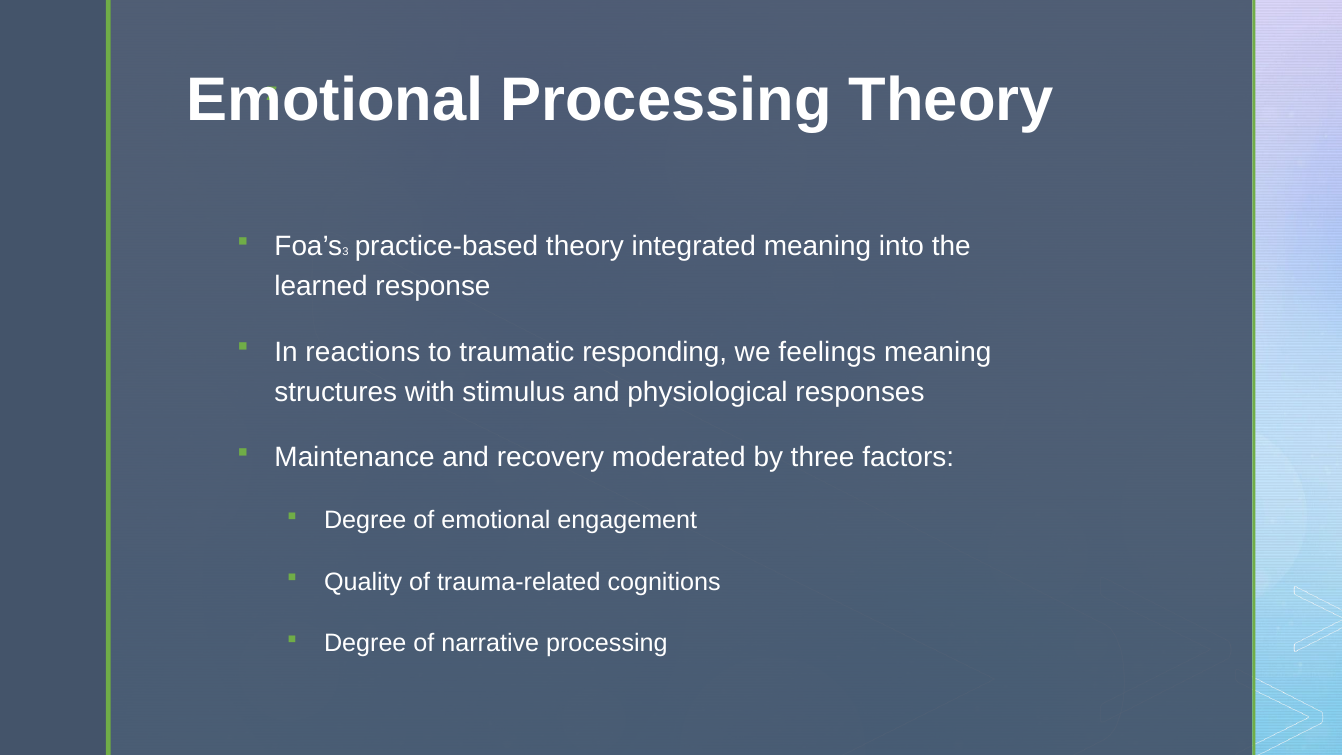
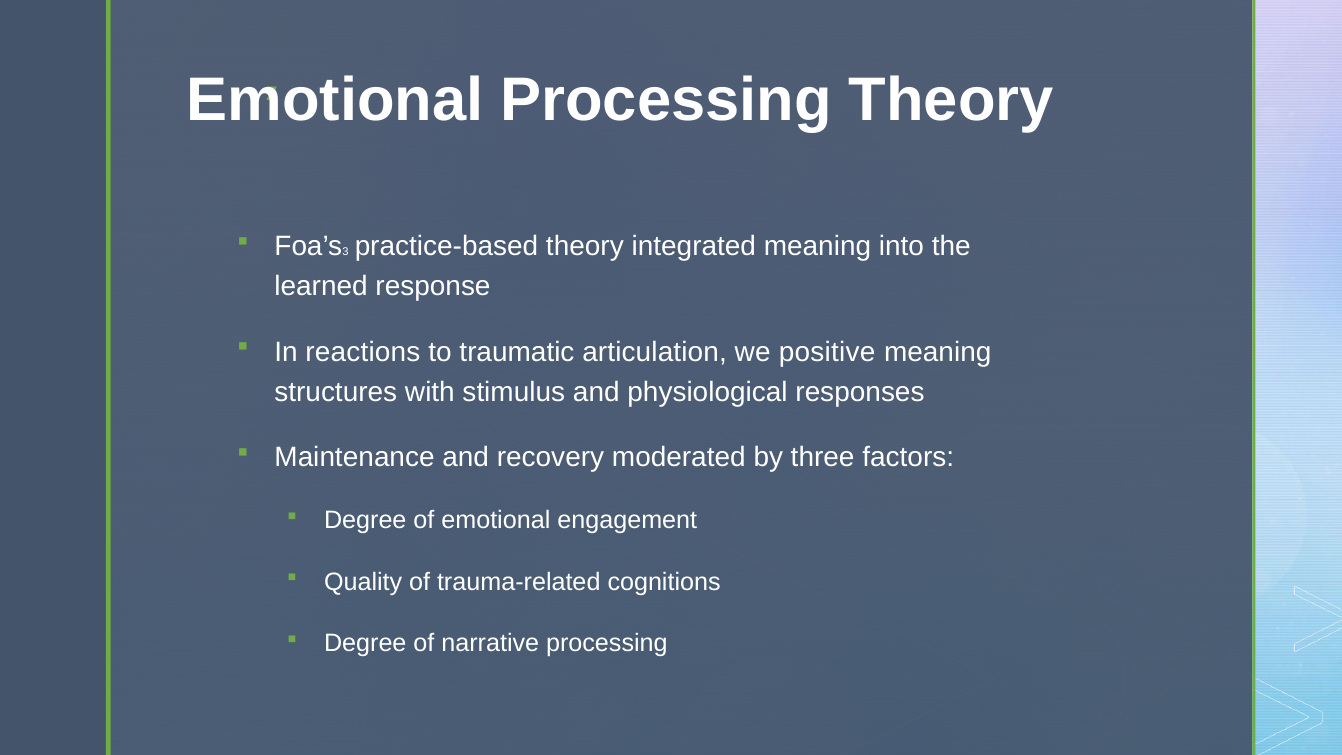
responding: responding -> articulation
feelings: feelings -> positive
